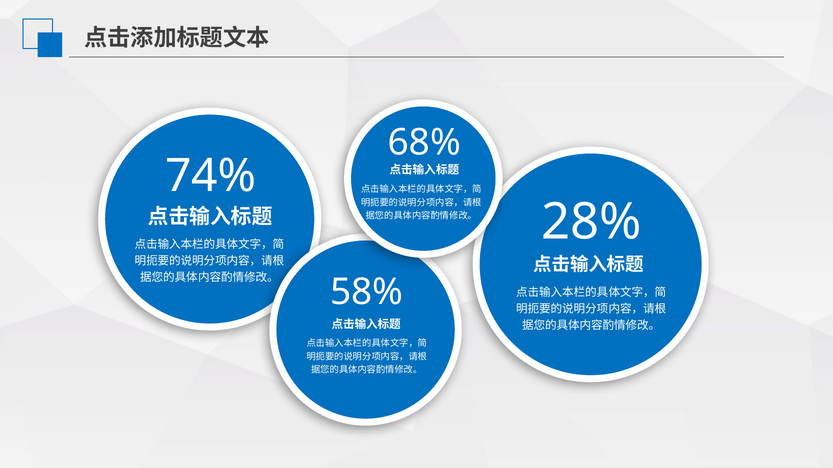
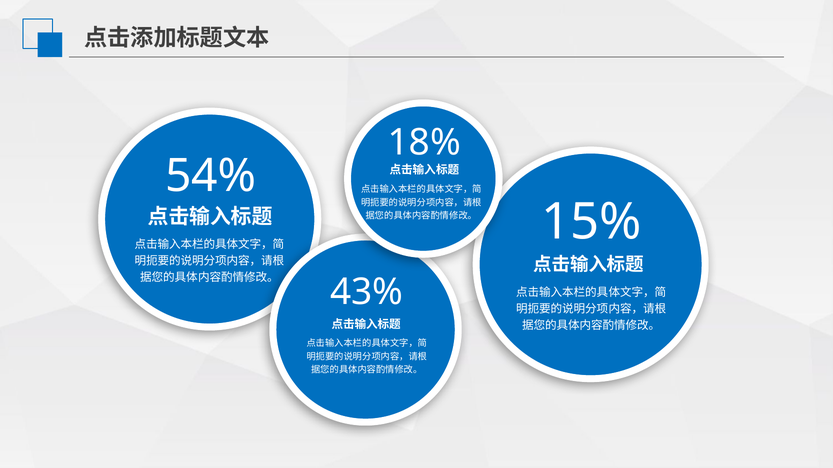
68%: 68% -> 18%
74%: 74% -> 54%
28%: 28% -> 15%
58%: 58% -> 43%
